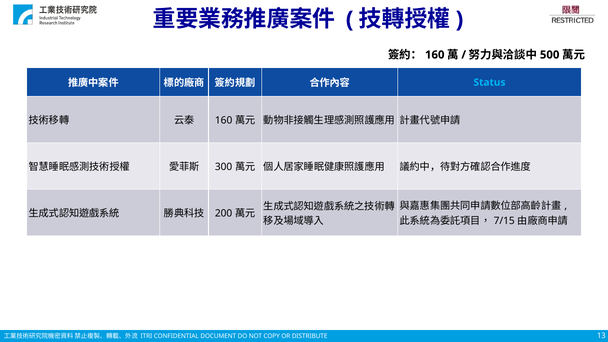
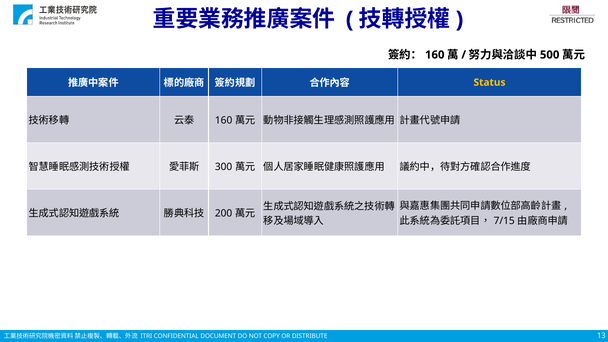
Status colour: light blue -> yellow
